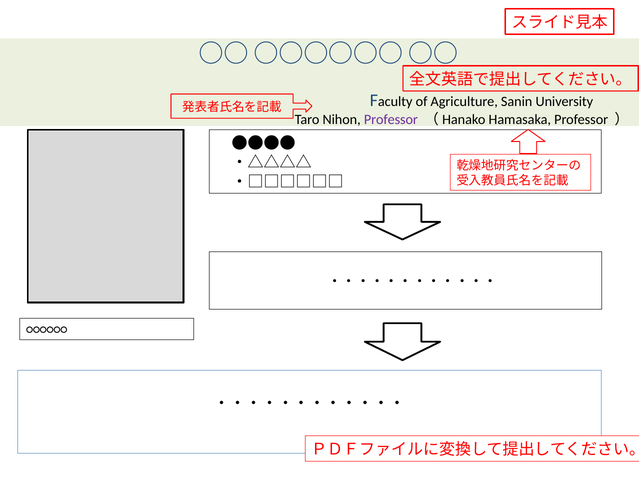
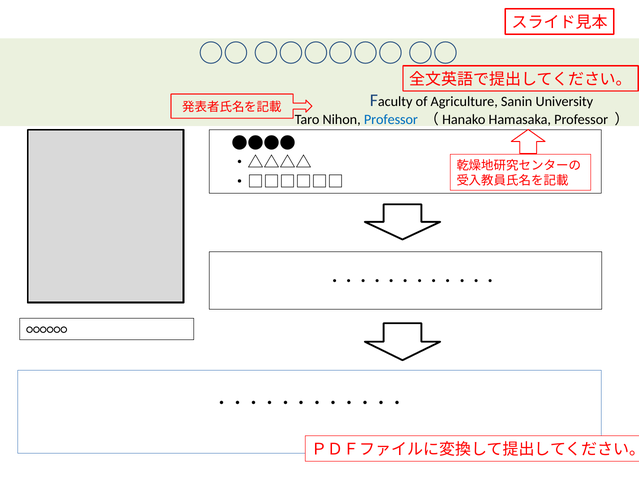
Professor at (391, 119) colour: purple -> blue
